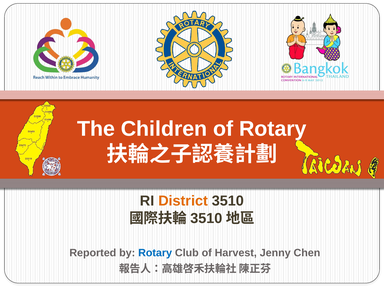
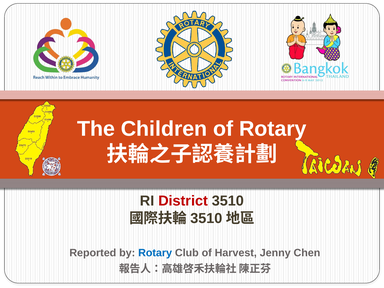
District colour: orange -> red
